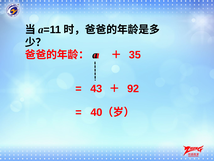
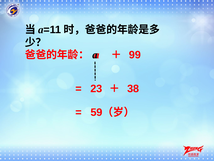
35: 35 -> 99
43: 43 -> 23
92: 92 -> 38
40: 40 -> 59
